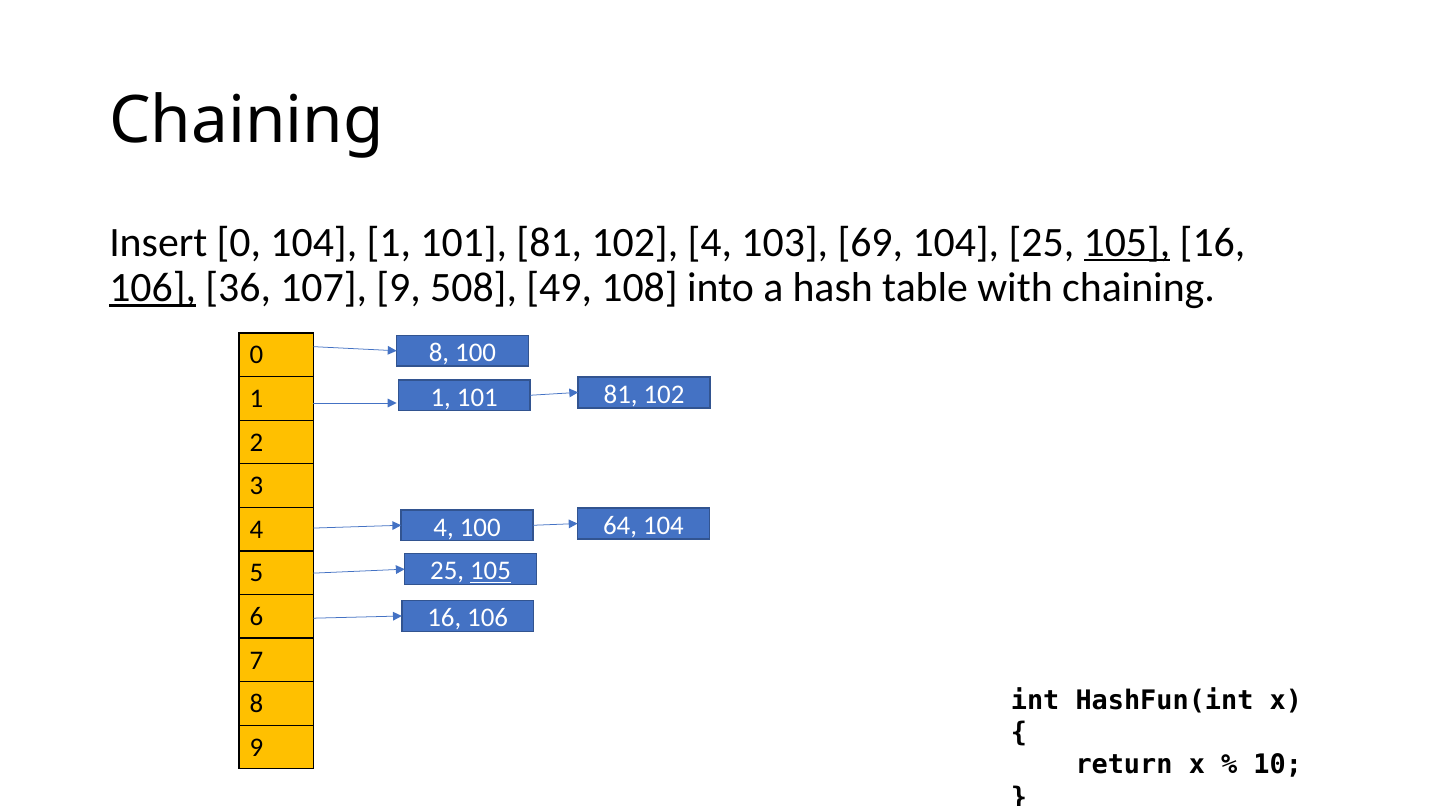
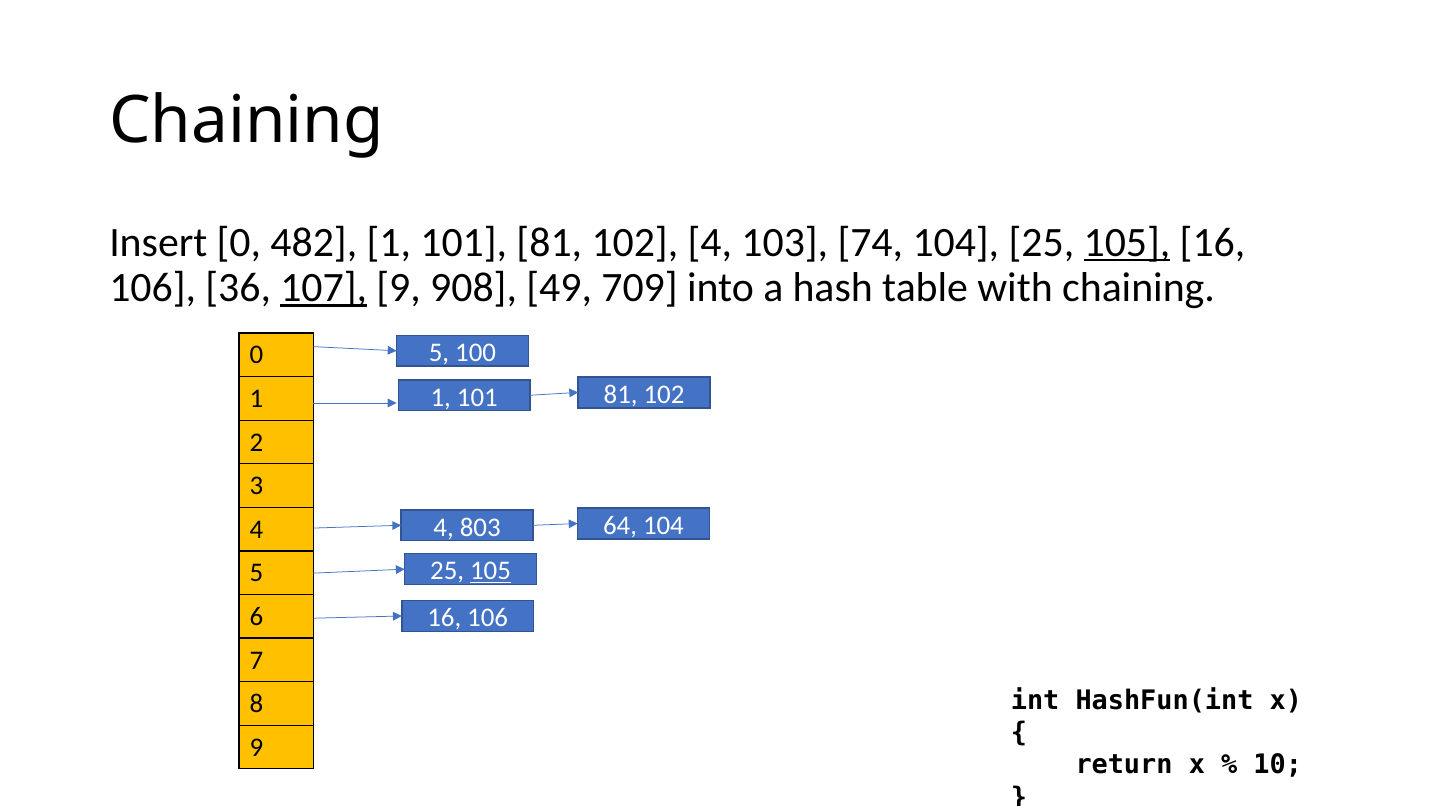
0 104: 104 -> 482
69: 69 -> 74
106 at (153, 288) underline: present -> none
107 underline: none -> present
508: 508 -> 908
108: 108 -> 709
8 at (439, 353): 8 -> 5
4 100: 100 -> 803
